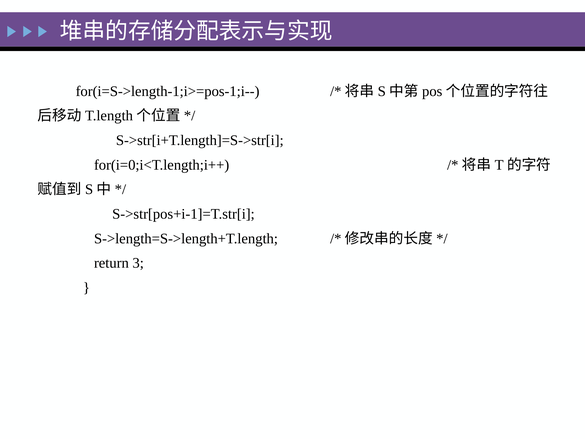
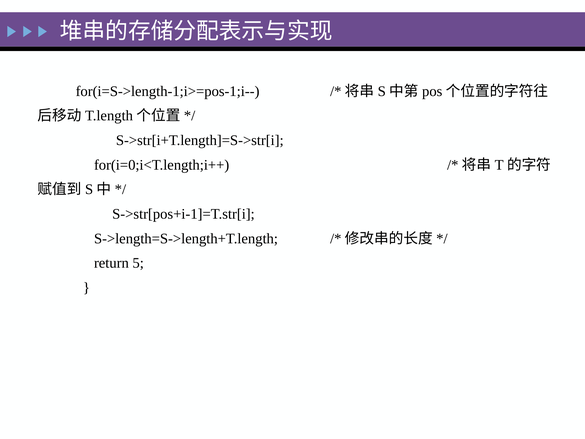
3: 3 -> 5
